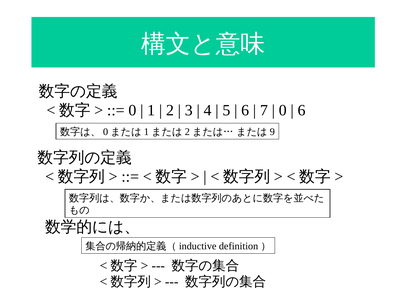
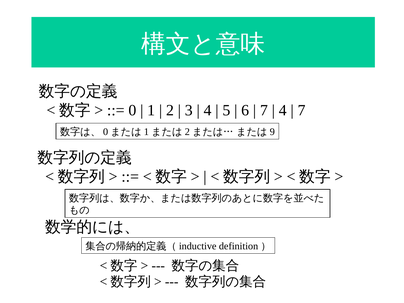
0 at (283, 110): 0 -> 4
6 at (302, 110): 6 -> 7
